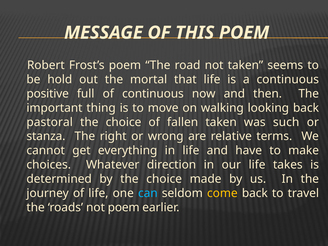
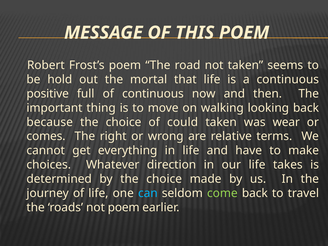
pastoral: pastoral -> because
fallen: fallen -> could
such: such -> wear
stanza: stanza -> comes
come colour: yellow -> light green
